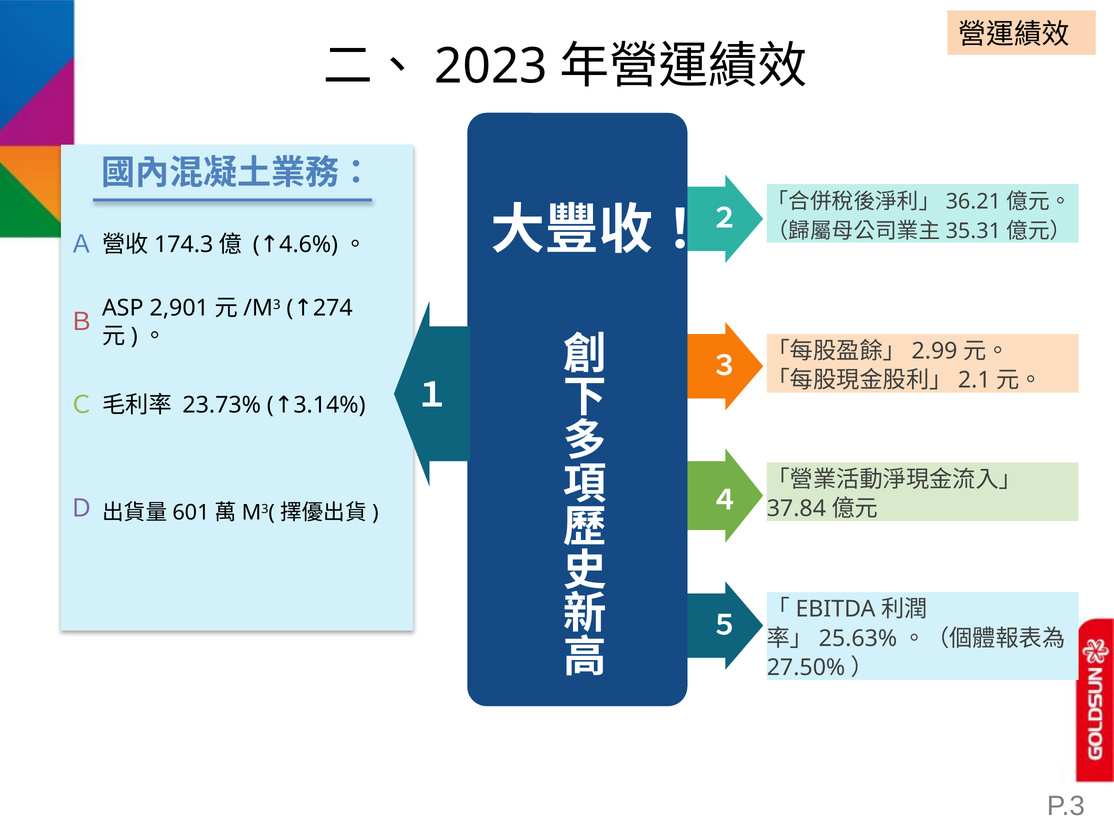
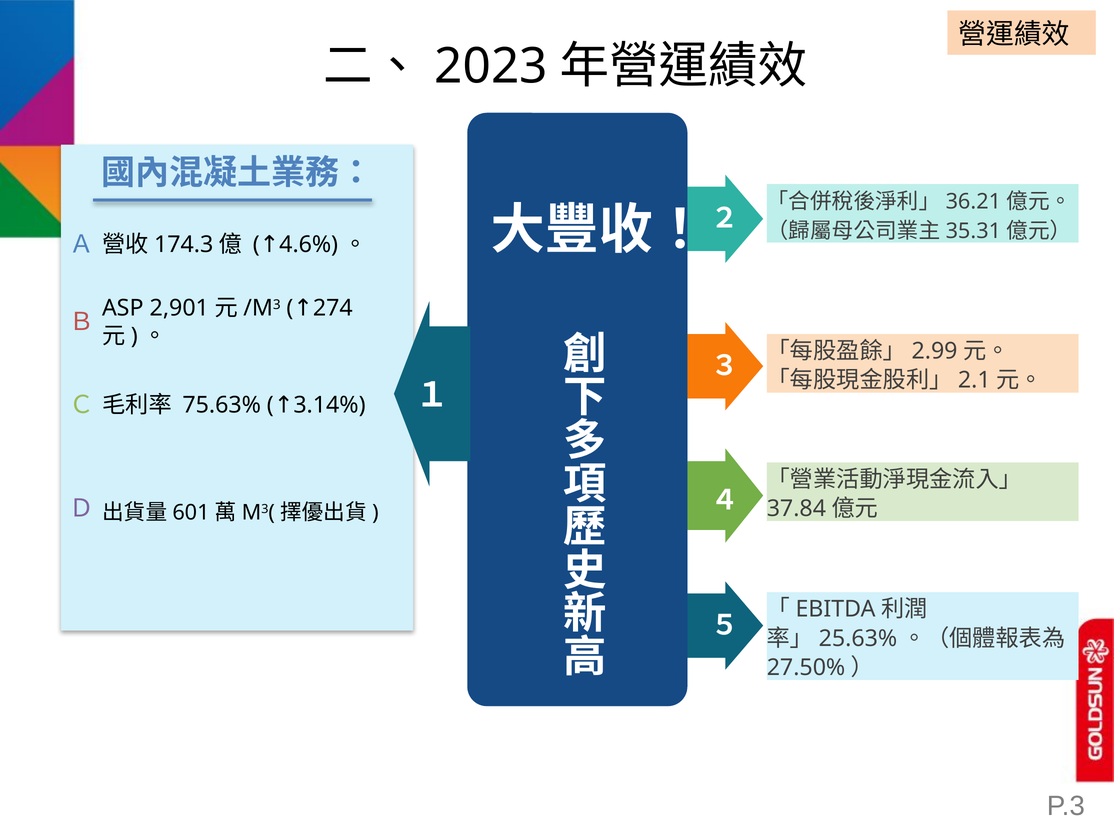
23.73%: 23.73% -> 75.63%
